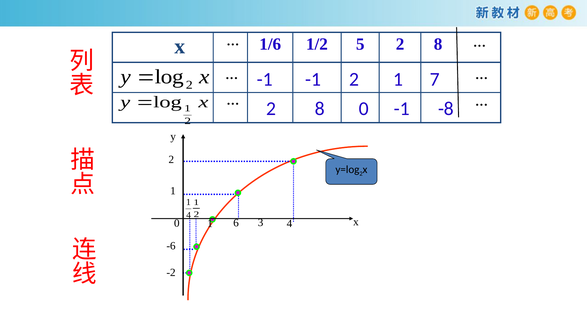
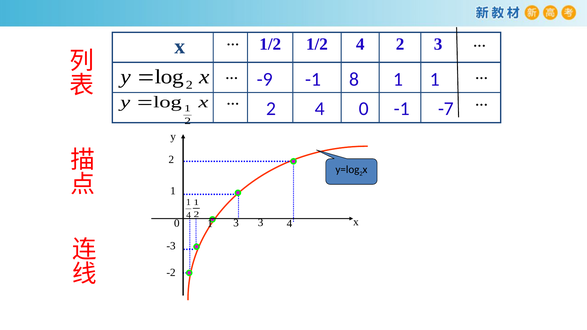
x 1/6: 1/6 -> 1/2
1/2 5: 5 -> 4
8 at (438, 44): 8 -> 3
-1 at (265, 79): -1 -> -9
-1 2: 2 -> 8
7 at (435, 79): 7 -> 1
8 at (320, 109): 8 -> 4
-8: -8 -> -7
1 6: 6 -> 3
-6: -6 -> -3
